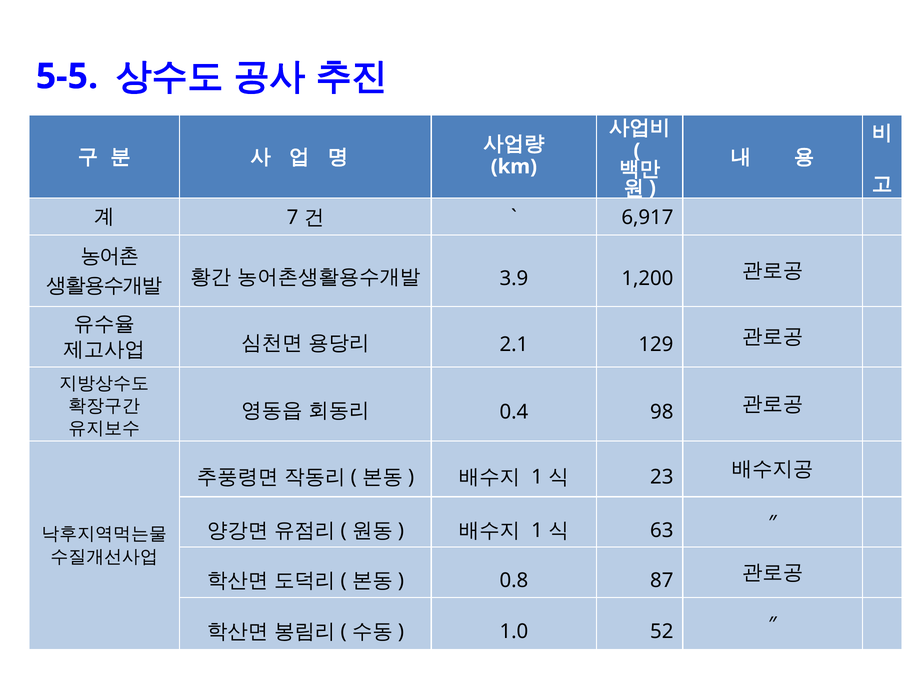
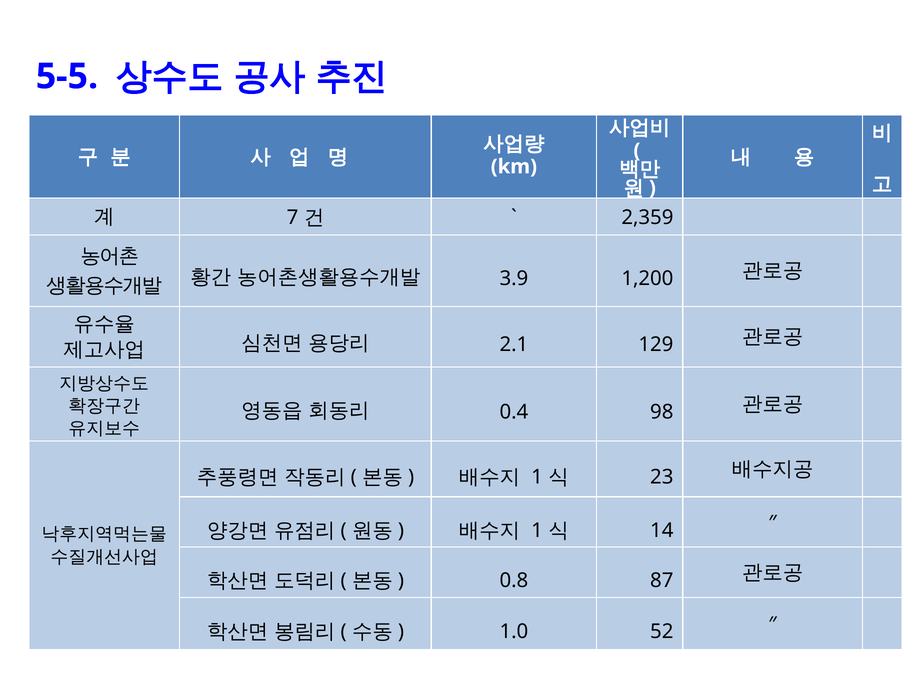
6,917: 6,917 -> 2,359
63: 63 -> 14
